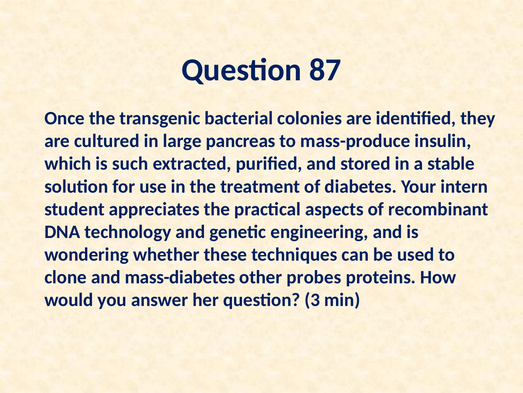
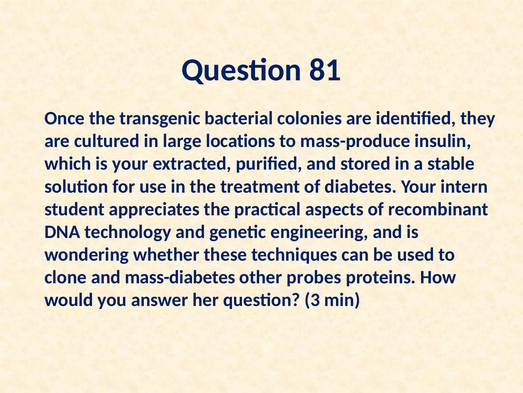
87: 87 -> 81
pancreas: pancreas -> locations
is such: such -> your
